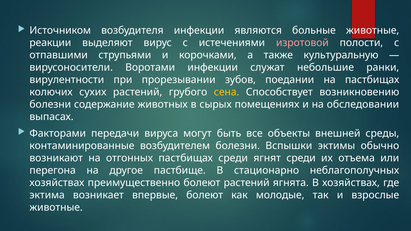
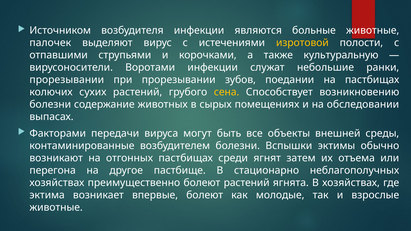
реакции: реакции -> палочек
изротовой colour: pink -> yellow
вирулентности at (67, 80): вирулентности -> прорезывании
ягнят среди: среди -> затем
